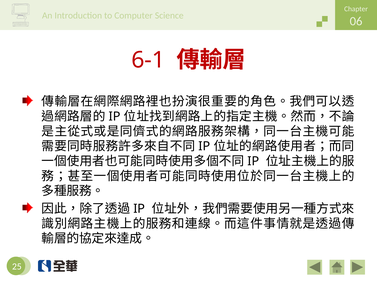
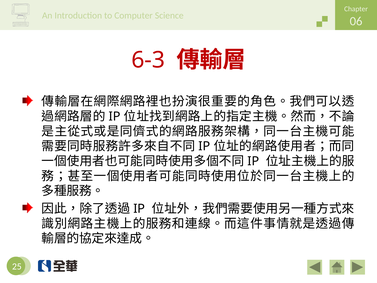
6-1: 6-1 -> 6-3
